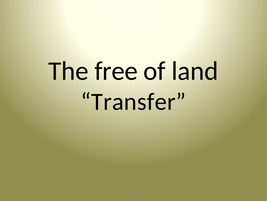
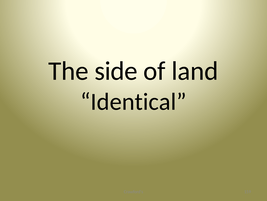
free: free -> side
Transfer: Transfer -> Identical
